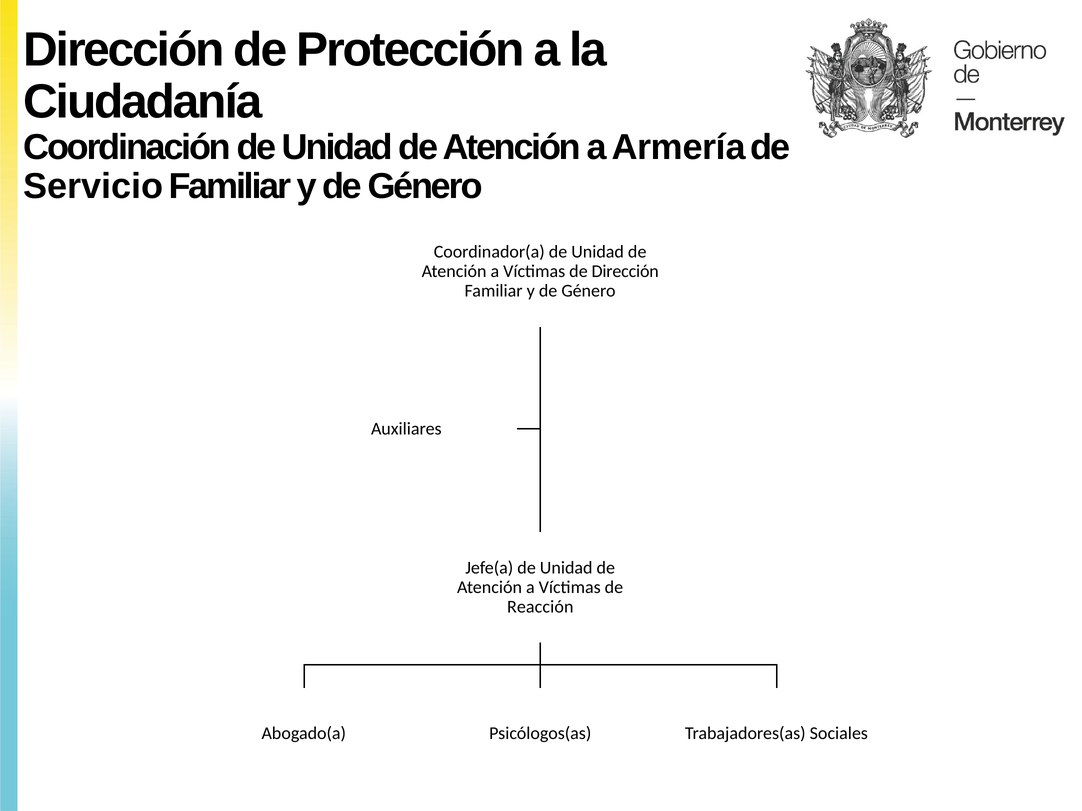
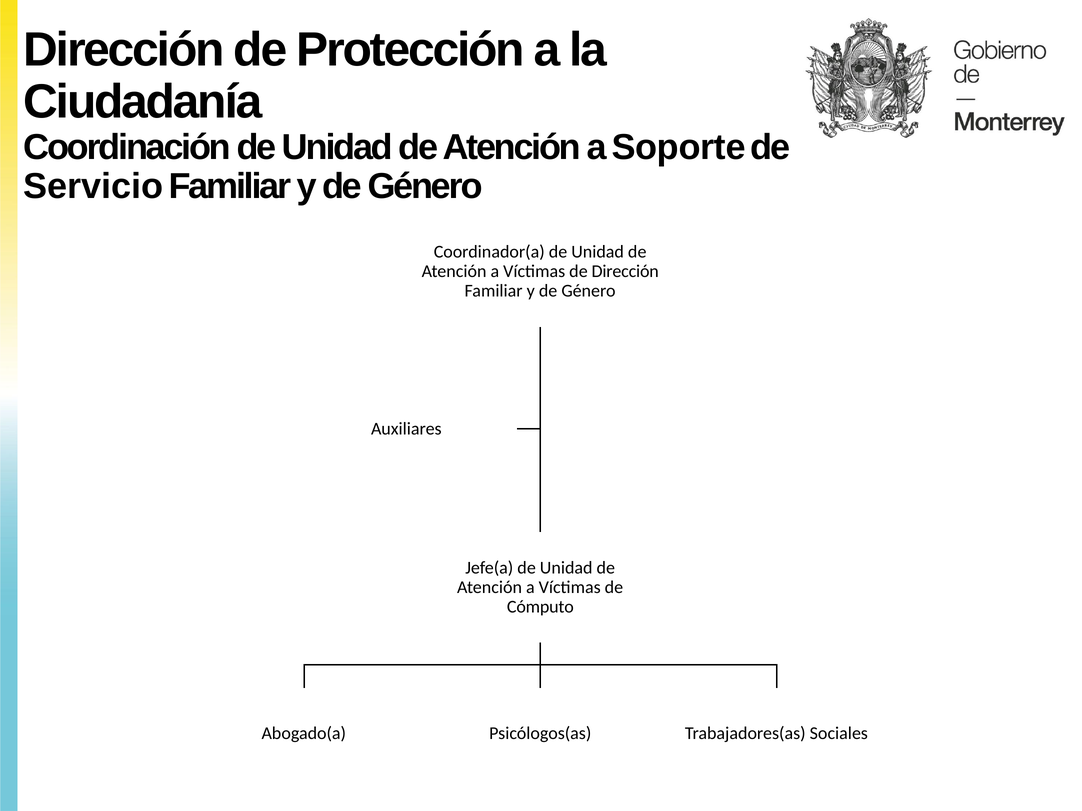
Armería: Armería -> Soporte
Reacción: Reacción -> Cómputo
